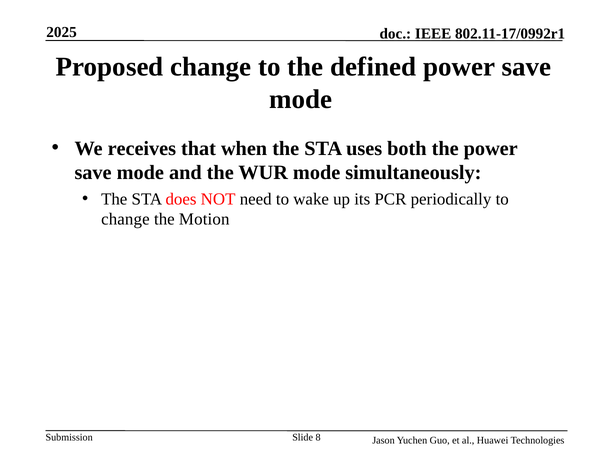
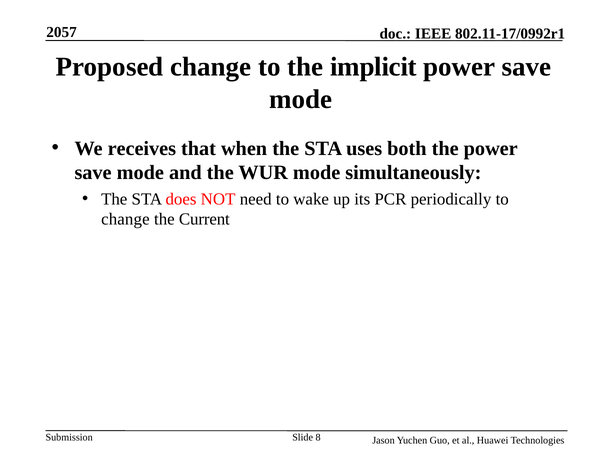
2025: 2025 -> 2057
defined: defined -> implicit
Motion: Motion -> Current
